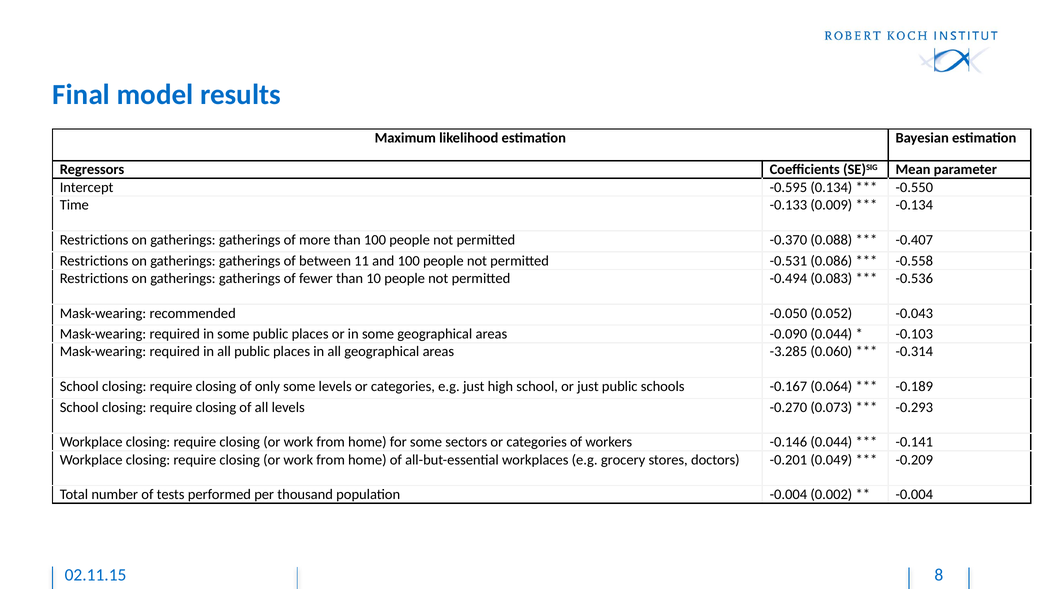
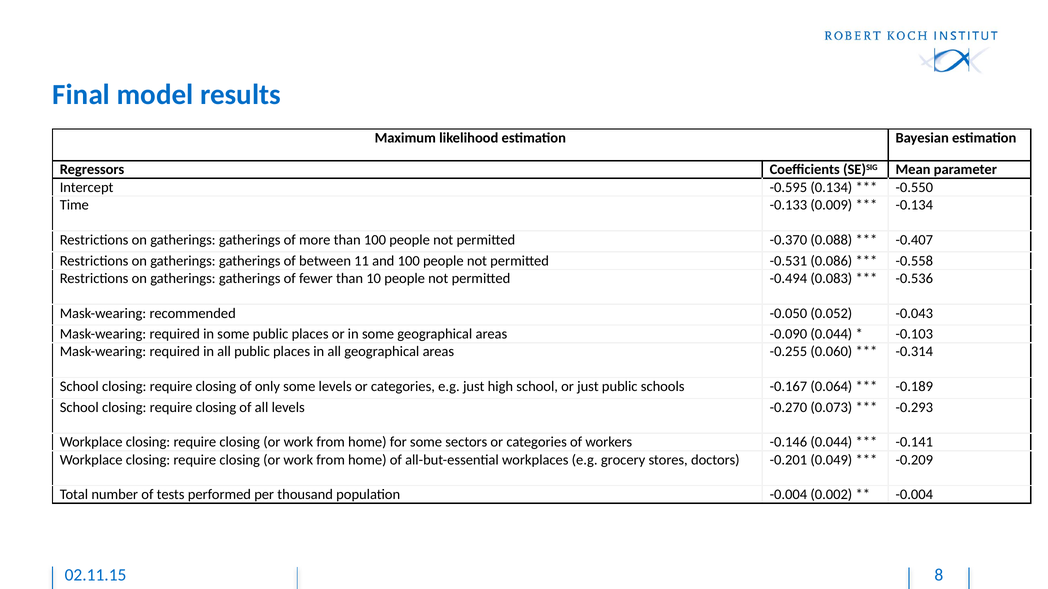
-3.285: -3.285 -> -0.255
